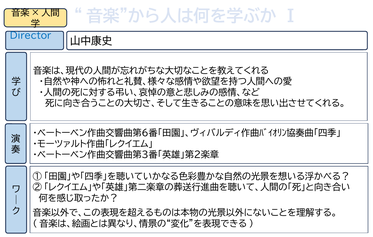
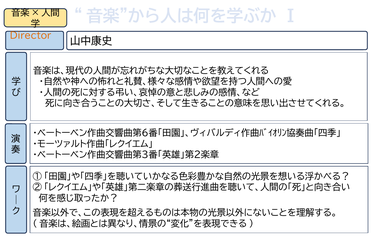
Director colour: blue -> orange
